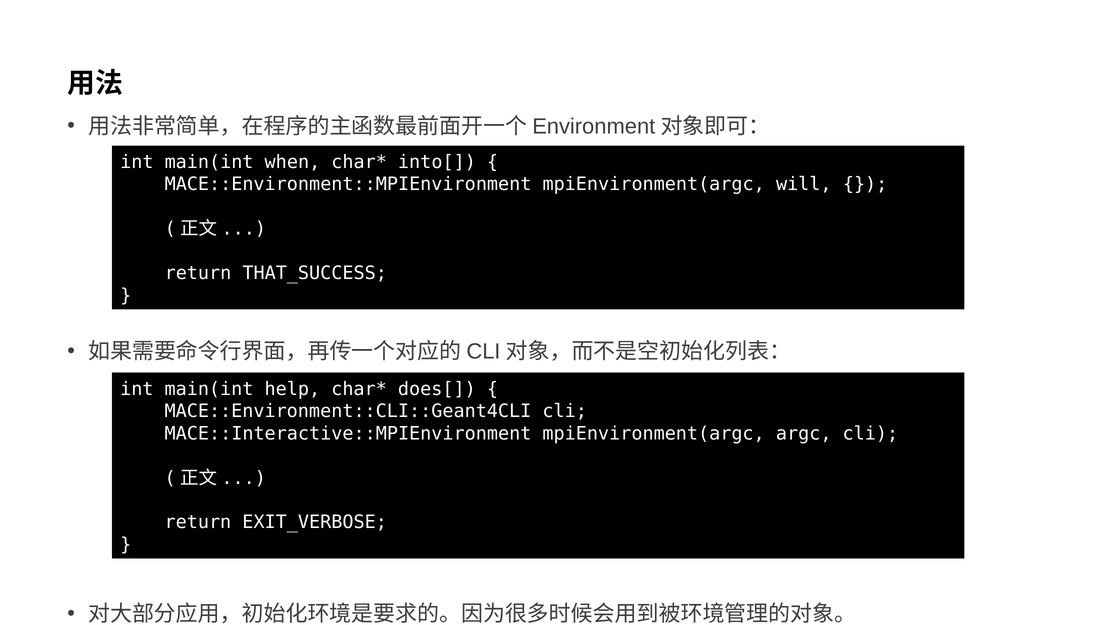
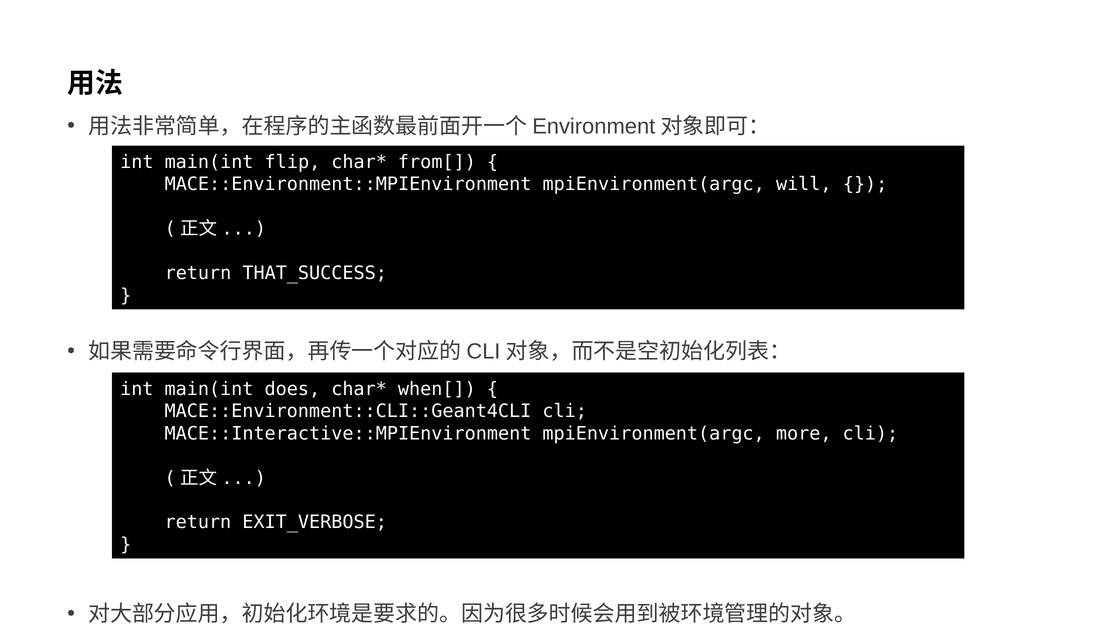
when: when -> flip
into[: into[ -> from[
help: help -> does
does[: does[ -> when[
argc: argc -> more
